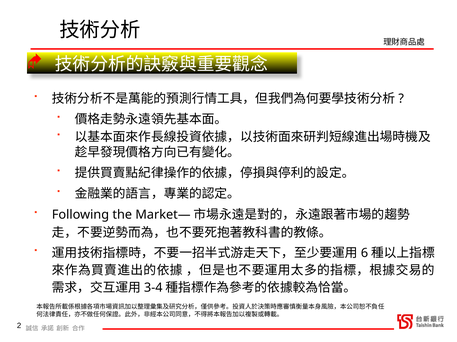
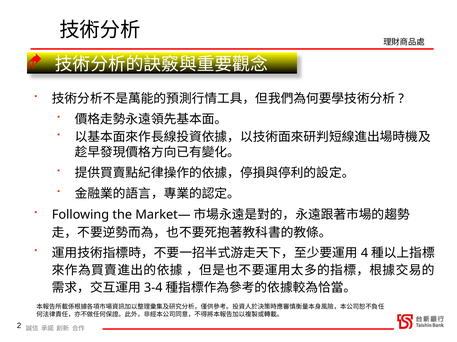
6: 6 -> 4
